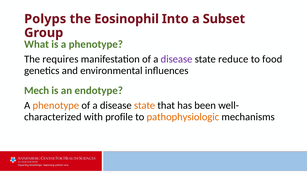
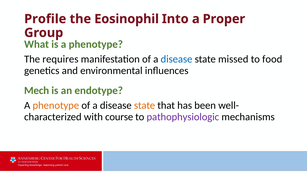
Polyps: Polyps -> Profile
Subset: Subset -> Proper
disease at (177, 59) colour: purple -> blue
reduce: reduce -> missed
profile: profile -> course
pathophysiologic colour: orange -> purple
